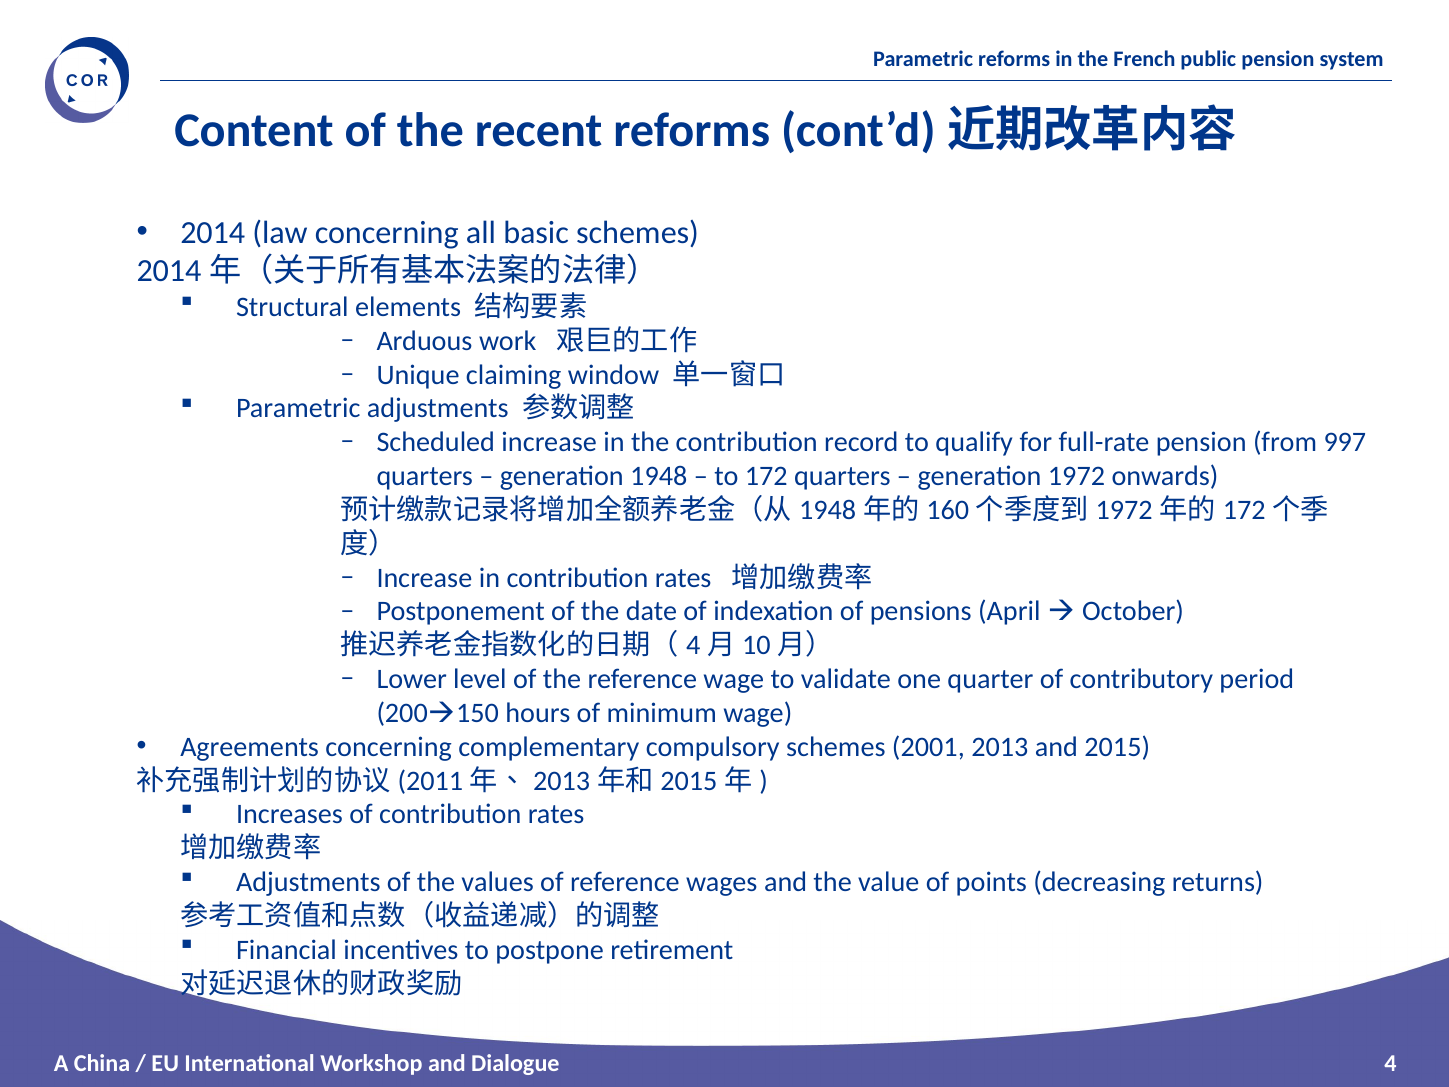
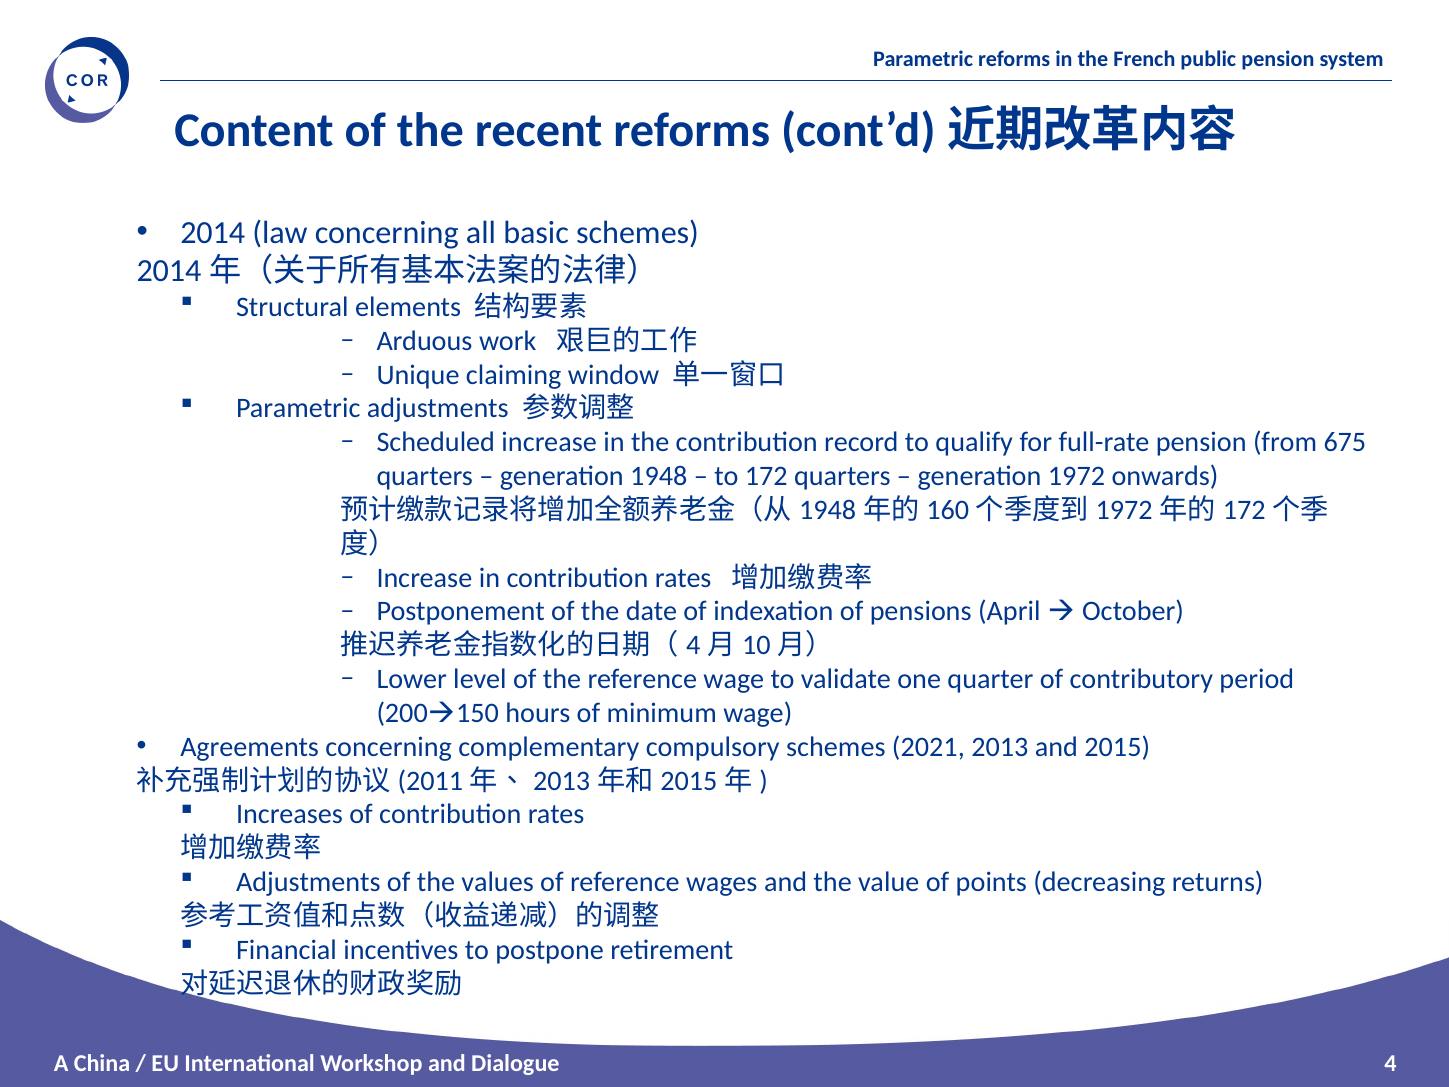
997: 997 -> 675
2001: 2001 -> 2021
